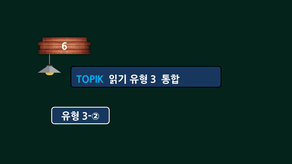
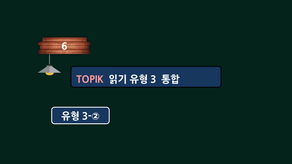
TOPIK colour: light blue -> pink
